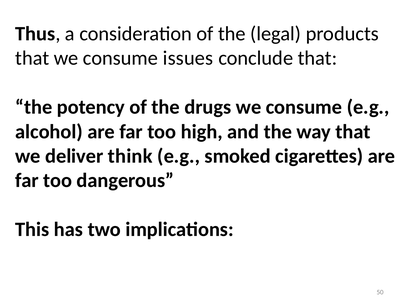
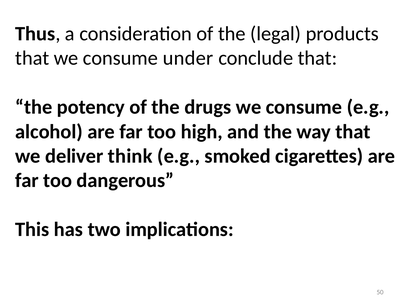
issues: issues -> under
